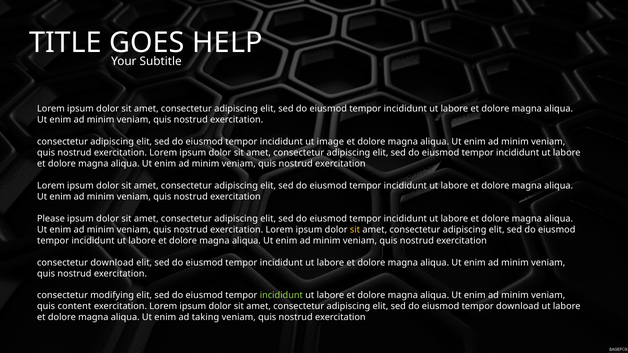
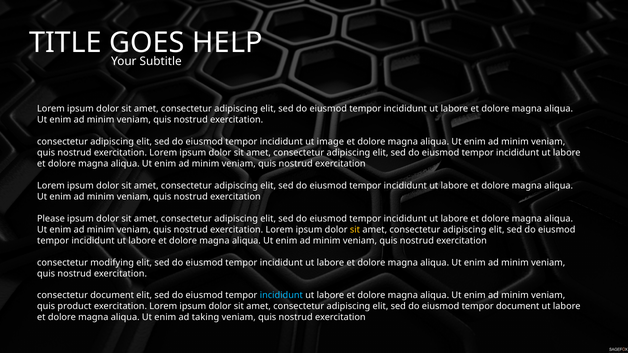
consectetur download: download -> modifying
consectetur modifying: modifying -> document
incididunt at (281, 296) colour: light green -> light blue
content: content -> product
tempor download: download -> document
